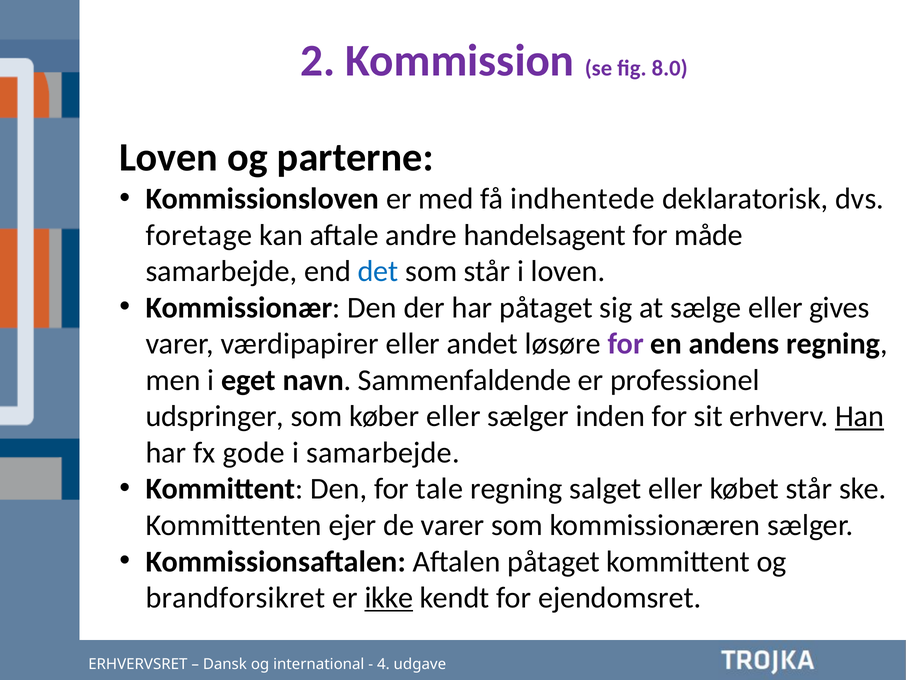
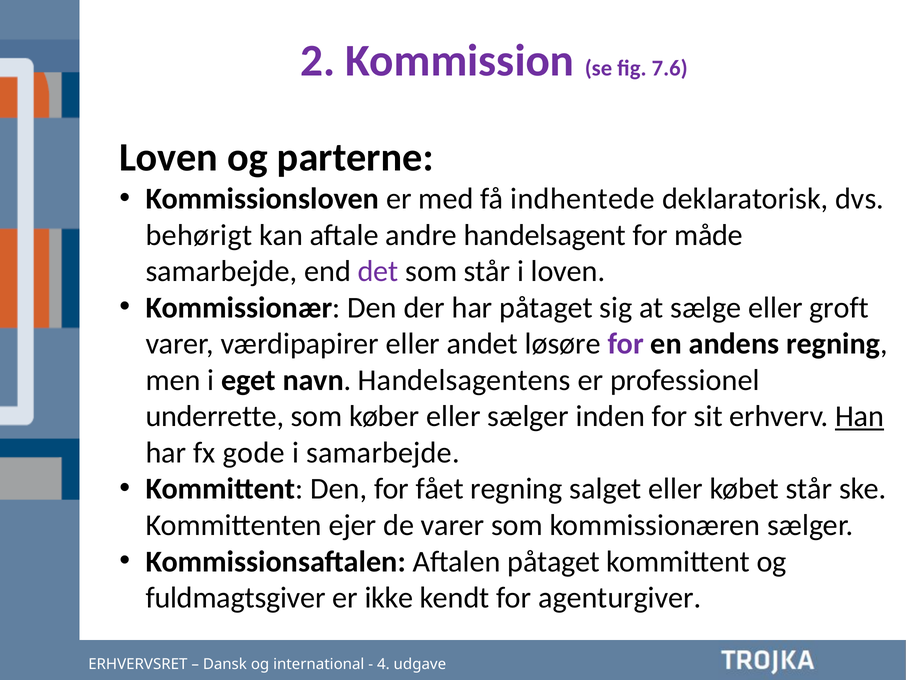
8.0: 8.0 -> 7.6
foretage: foretage -> behørigt
det colour: blue -> purple
gives: gives -> groft
Sammenfaldende: Sammenfaldende -> Handelsagentens
udspringer: udspringer -> underrette
tale: tale -> fået
brandforsikret: brandforsikret -> fuldmagtsgiver
ikke underline: present -> none
ejendomsret: ejendomsret -> agenturgiver
